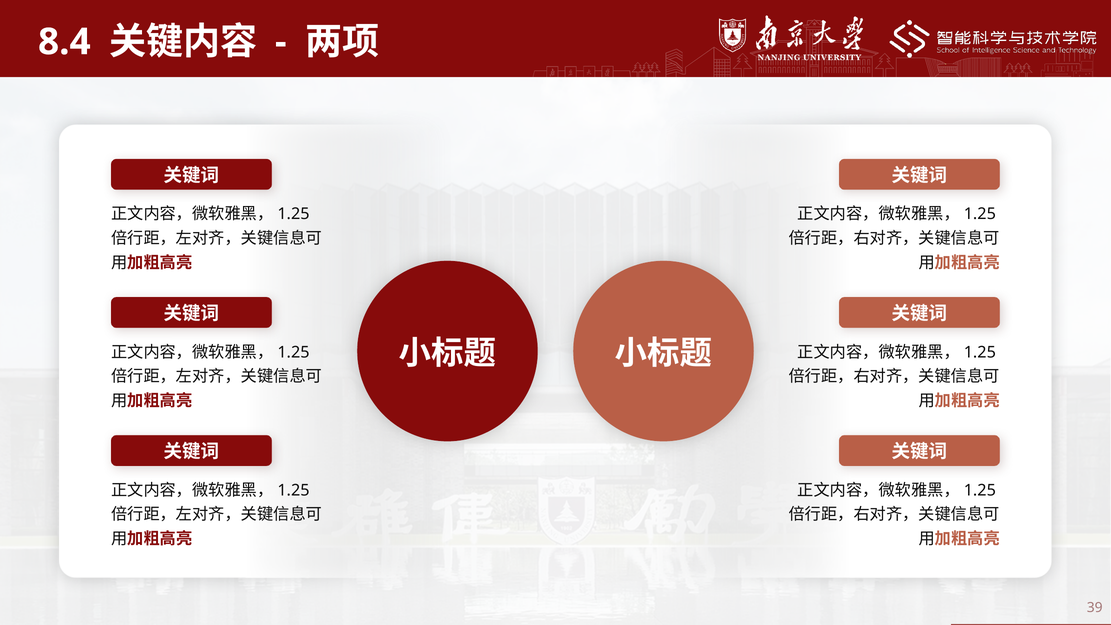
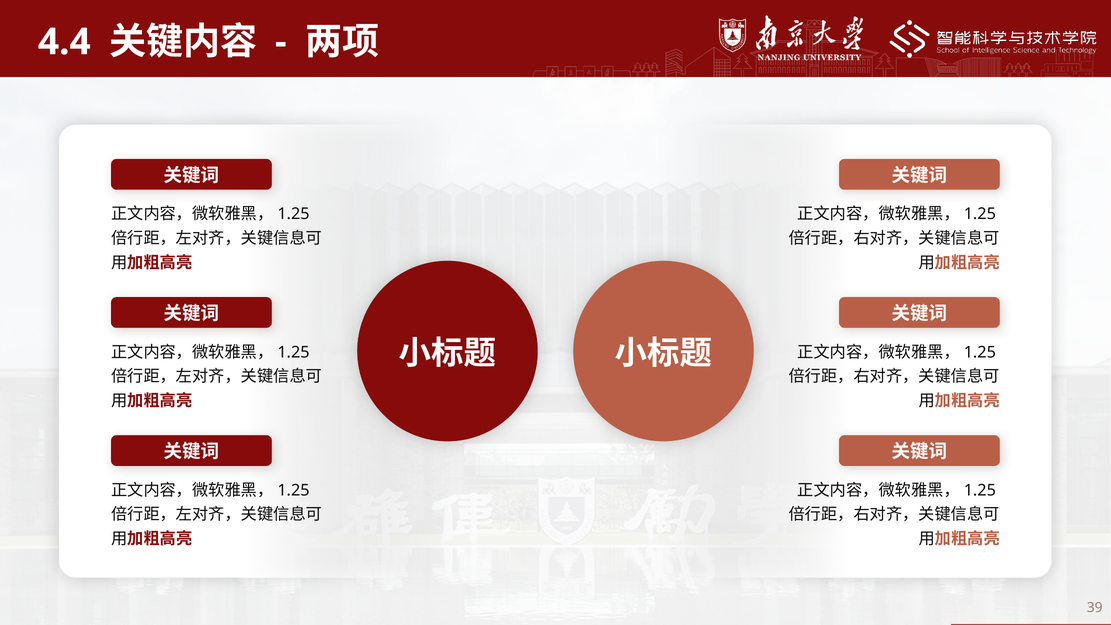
8.4: 8.4 -> 4.4
